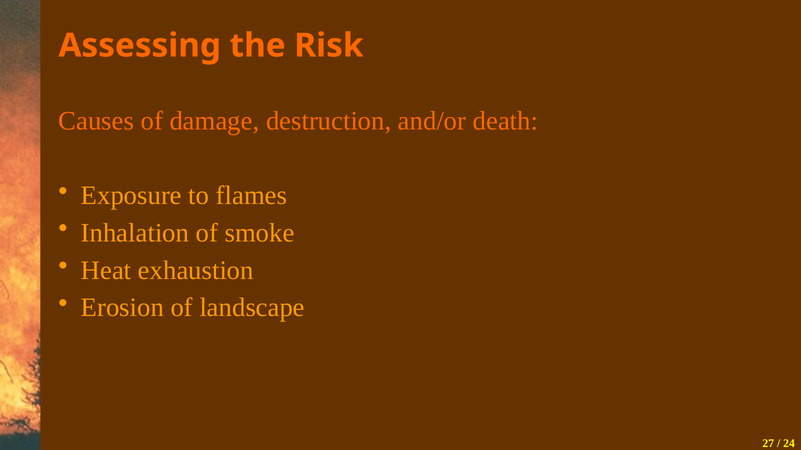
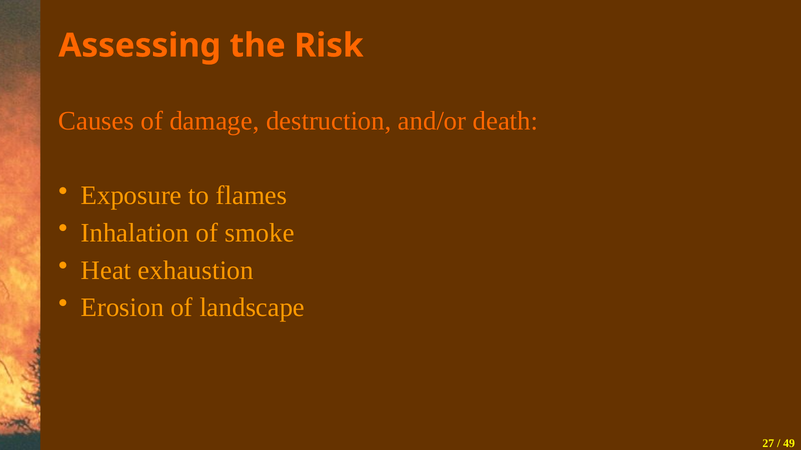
24: 24 -> 49
